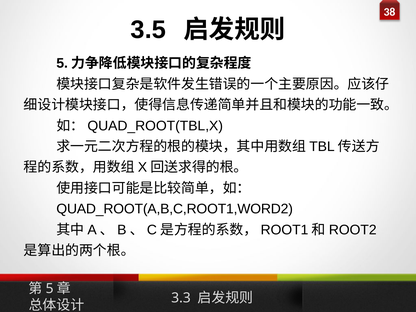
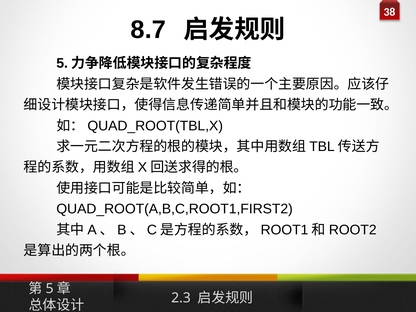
3.5: 3.5 -> 8.7
QUAD_ROOT(A,B,C,ROOT1,WORD2: QUAD_ROOT(A,B,C,ROOT1,WORD2 -> QUAD_ROOT(A,B,C,ROOT1,FIRST2
3.3: 3.3 -> 2.3
